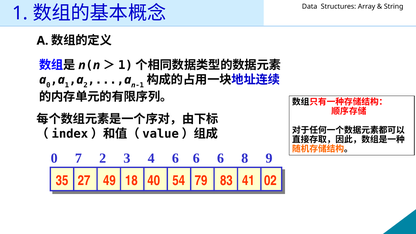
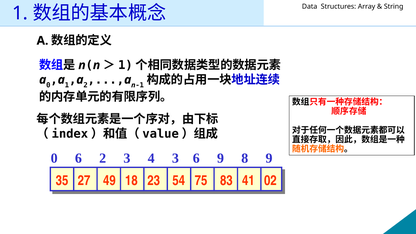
0 7: 7 -> 6
4 6: 6 -> 3
6 at (221, 158): 6 -> 9
40: 40 -> 23
79: 79 -> 75
